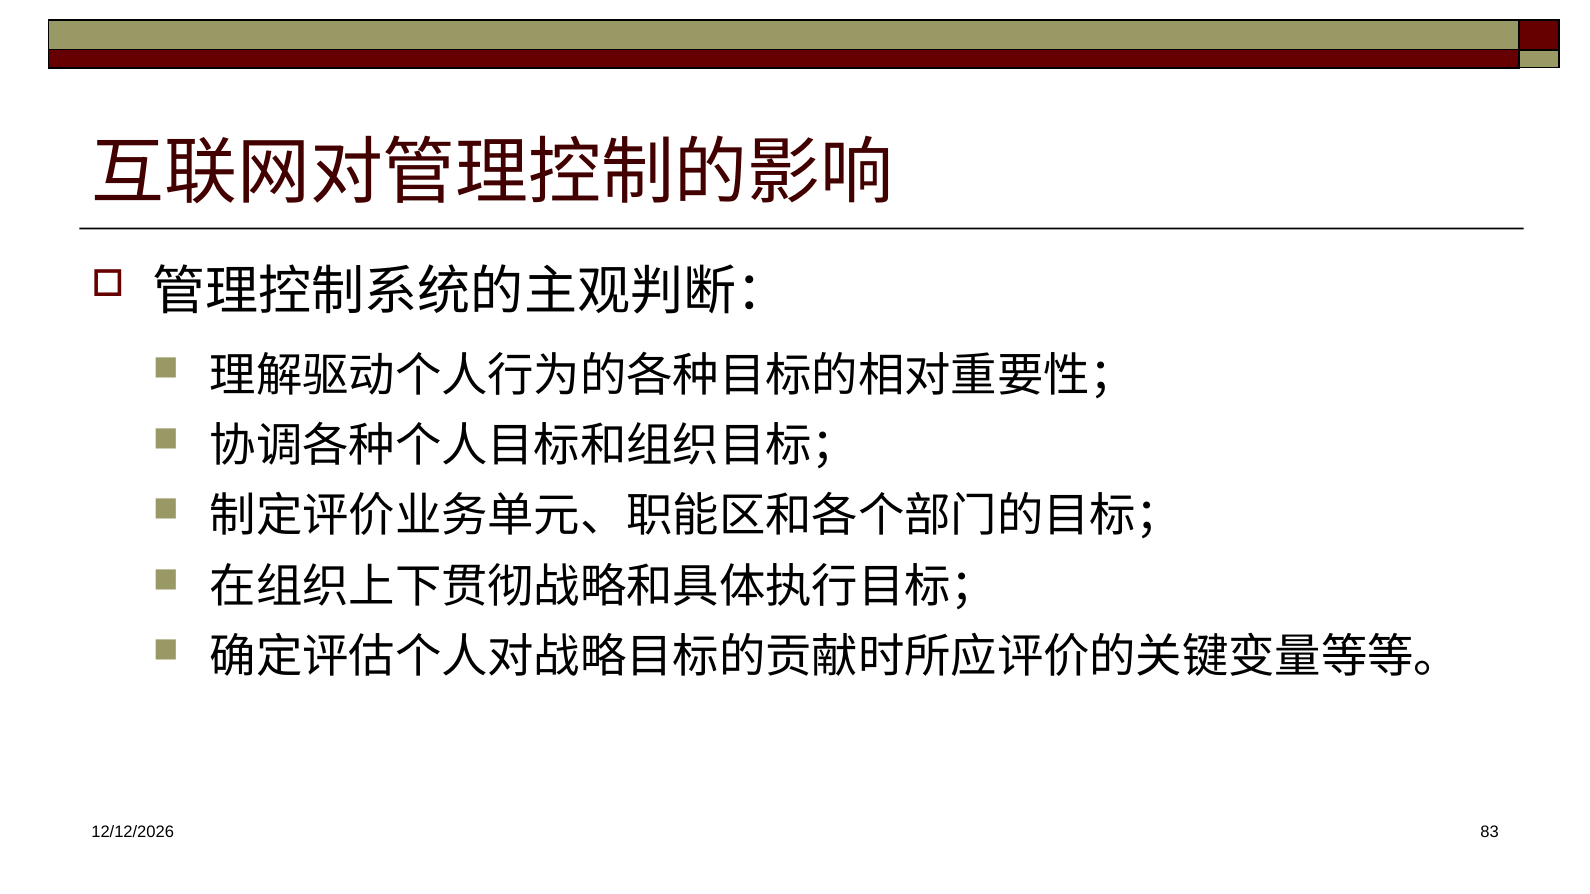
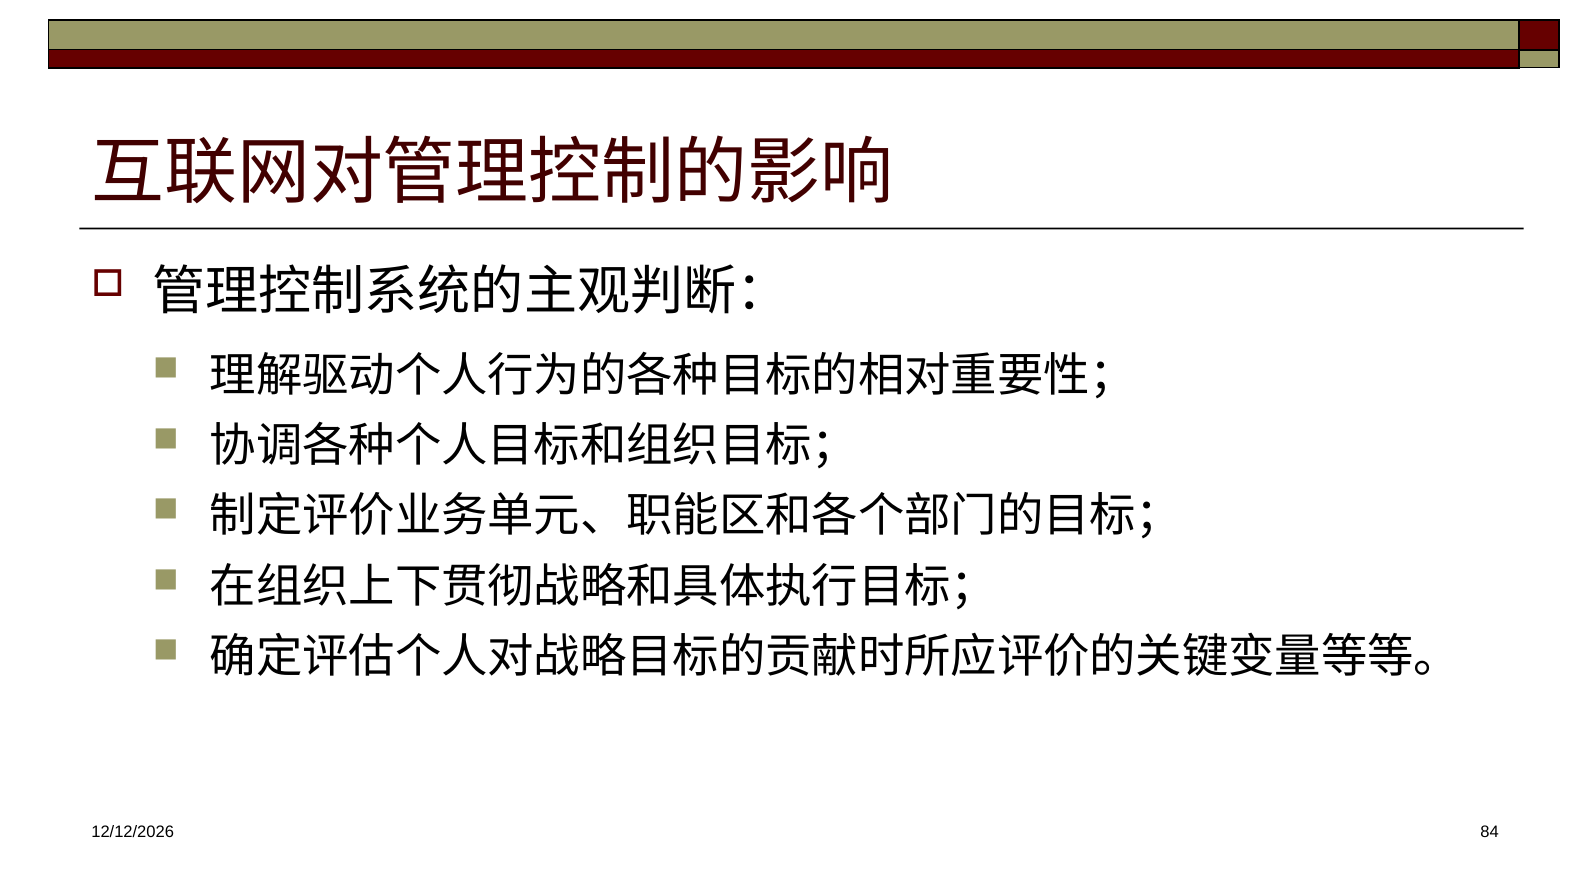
83: 83 -> 84
